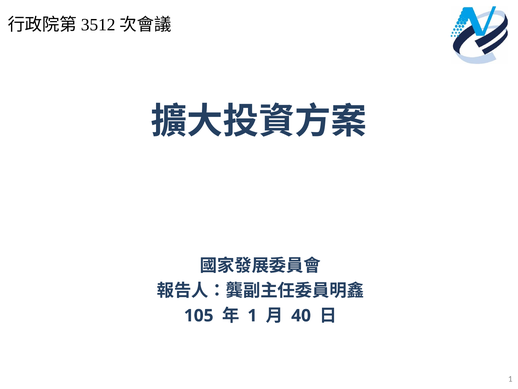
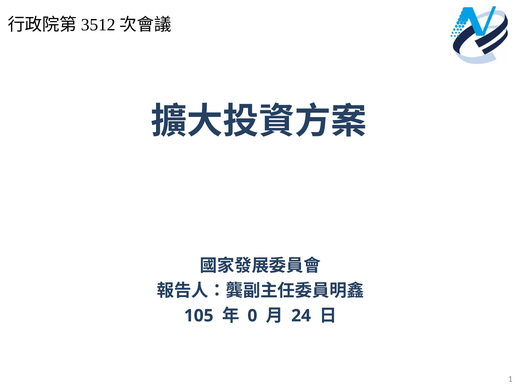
1 at (252, 315): 1 -> 0
40: 40 -> 24
